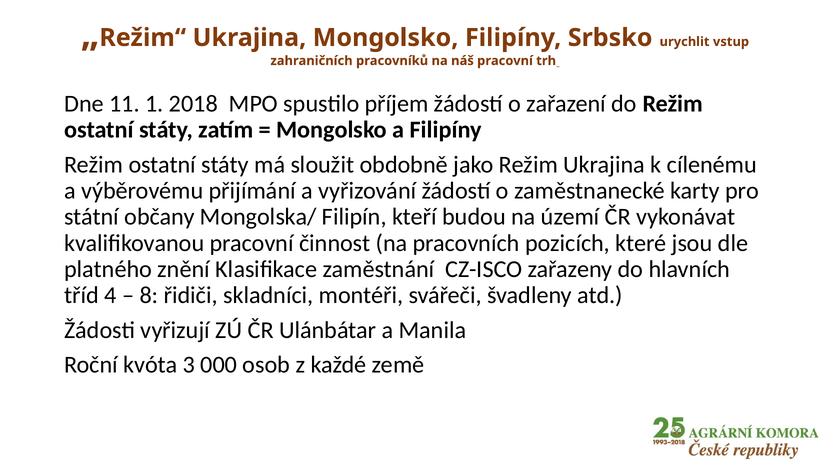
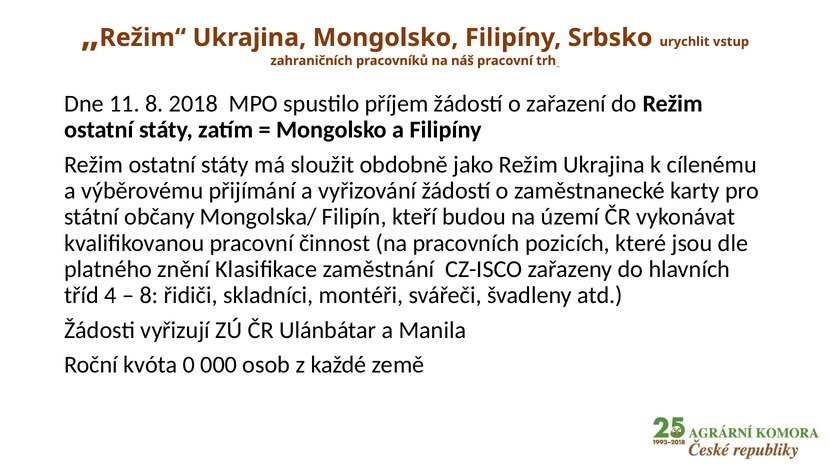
11 1: 1 -> 8
3: 3 -> 0
